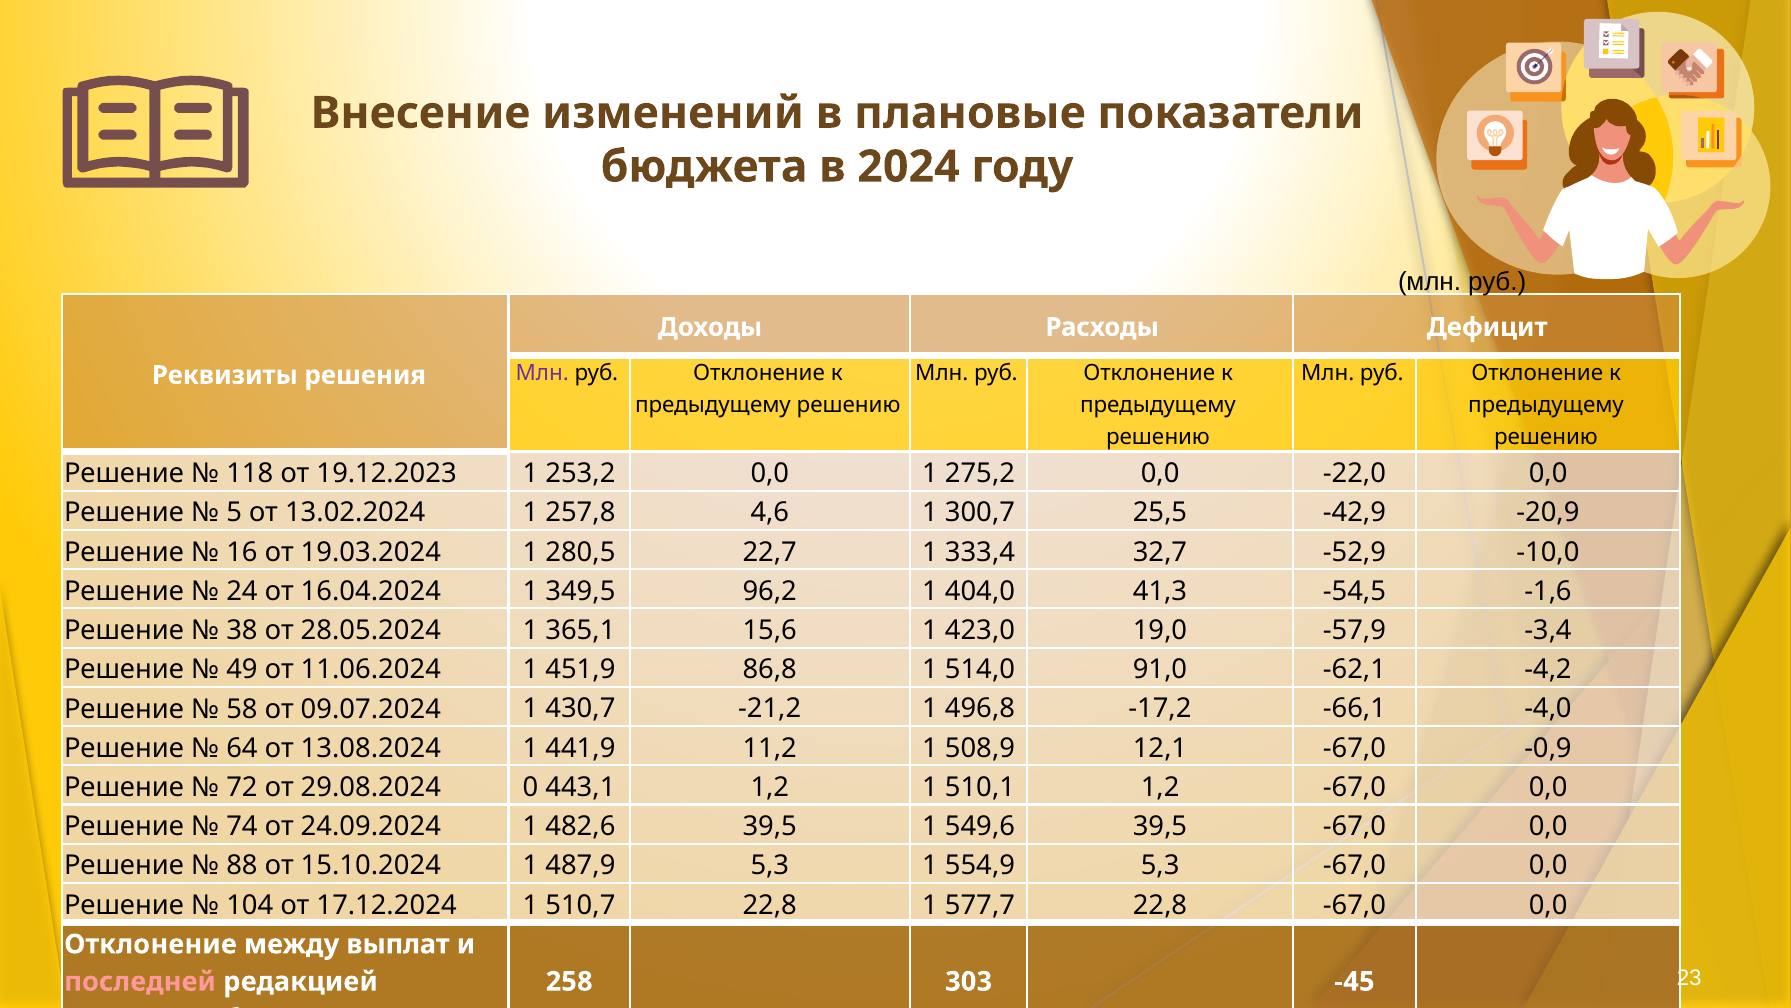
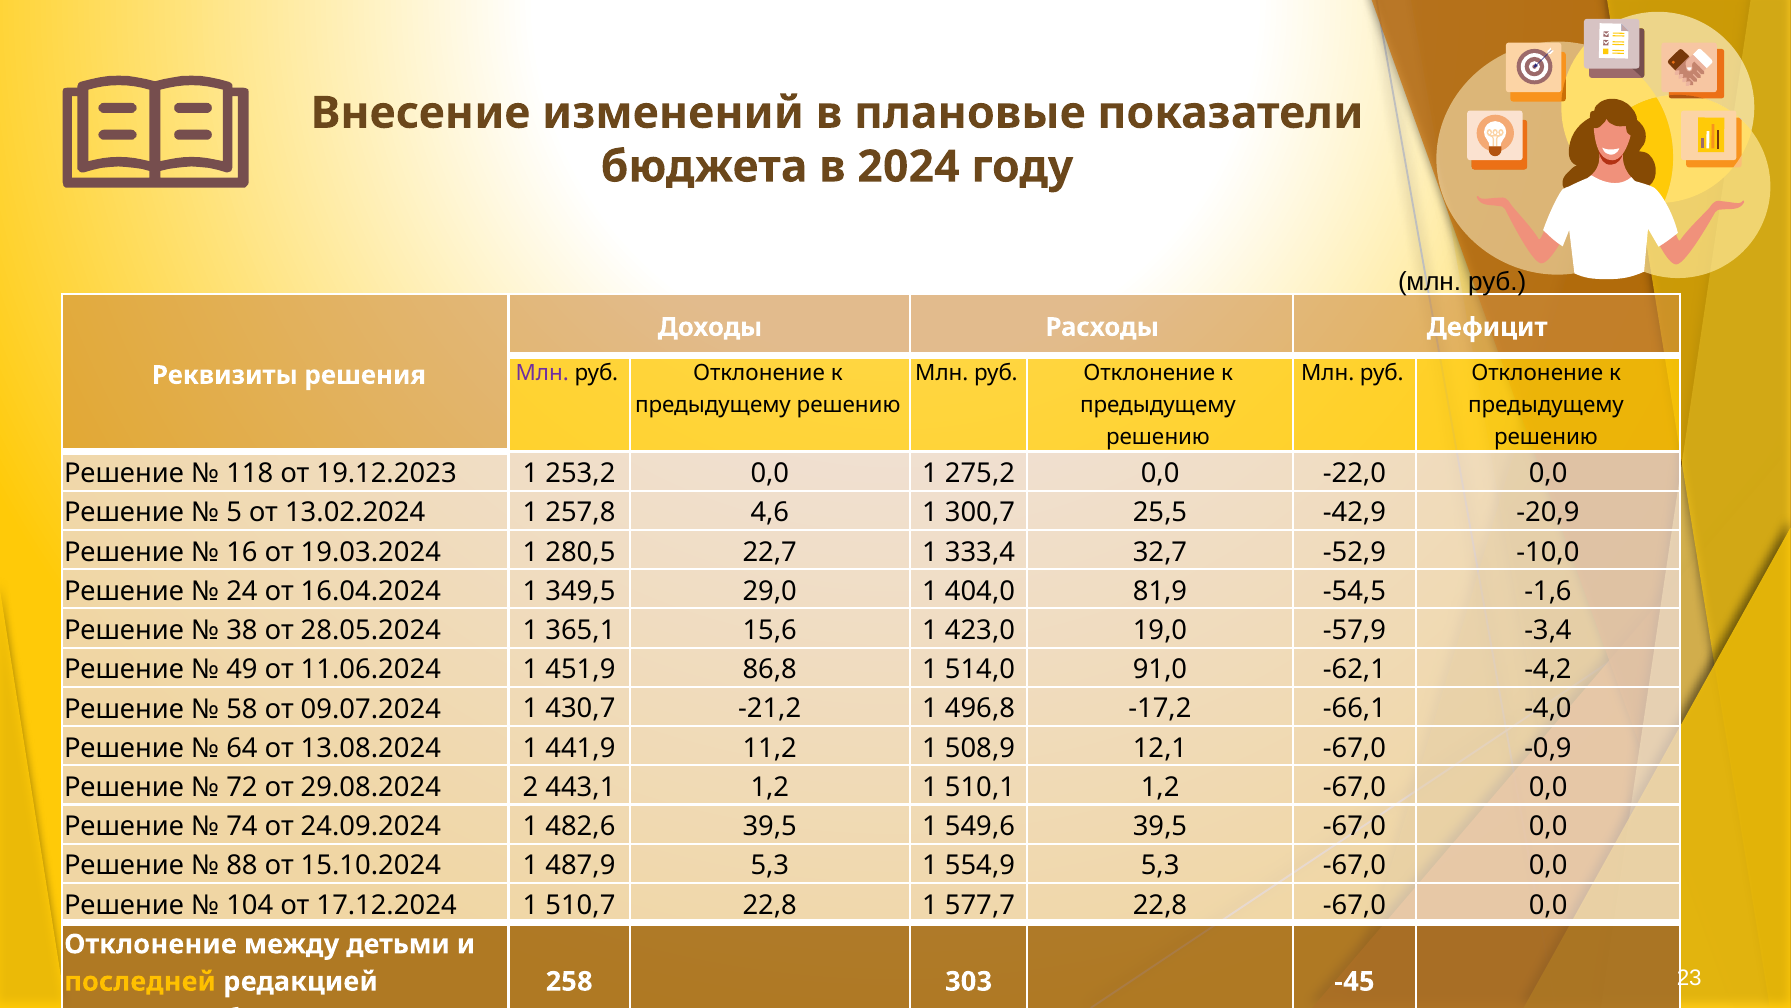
96,2: 96,2 -> 29,0
41,3: 41,3 -> 81,9
0: 0 -> 2
выплат: выплат -> детьми
последней colour: pink -> yellow
